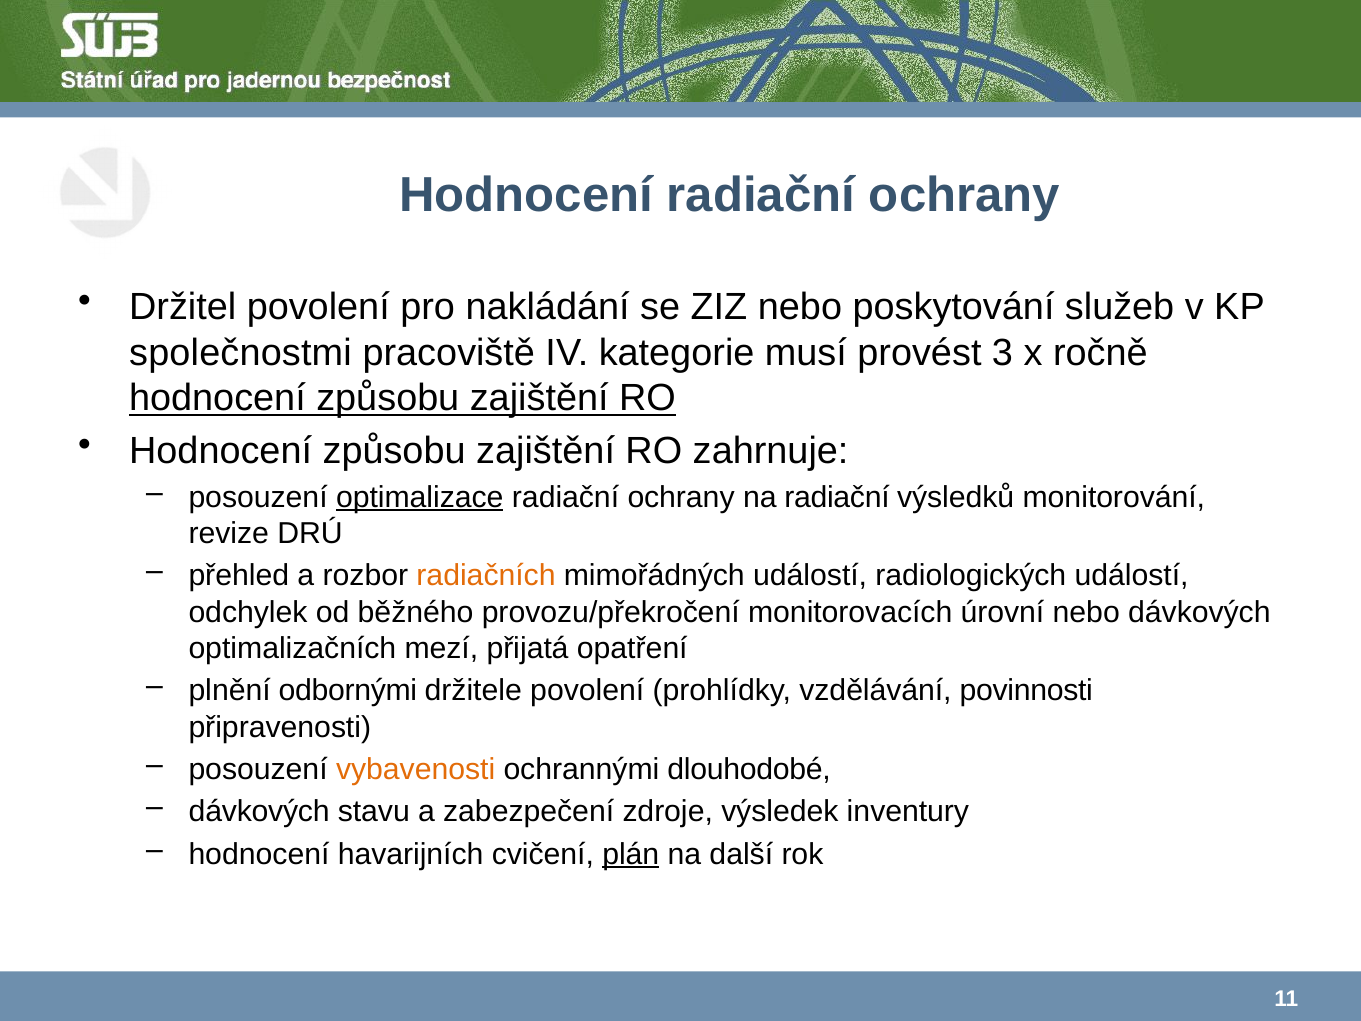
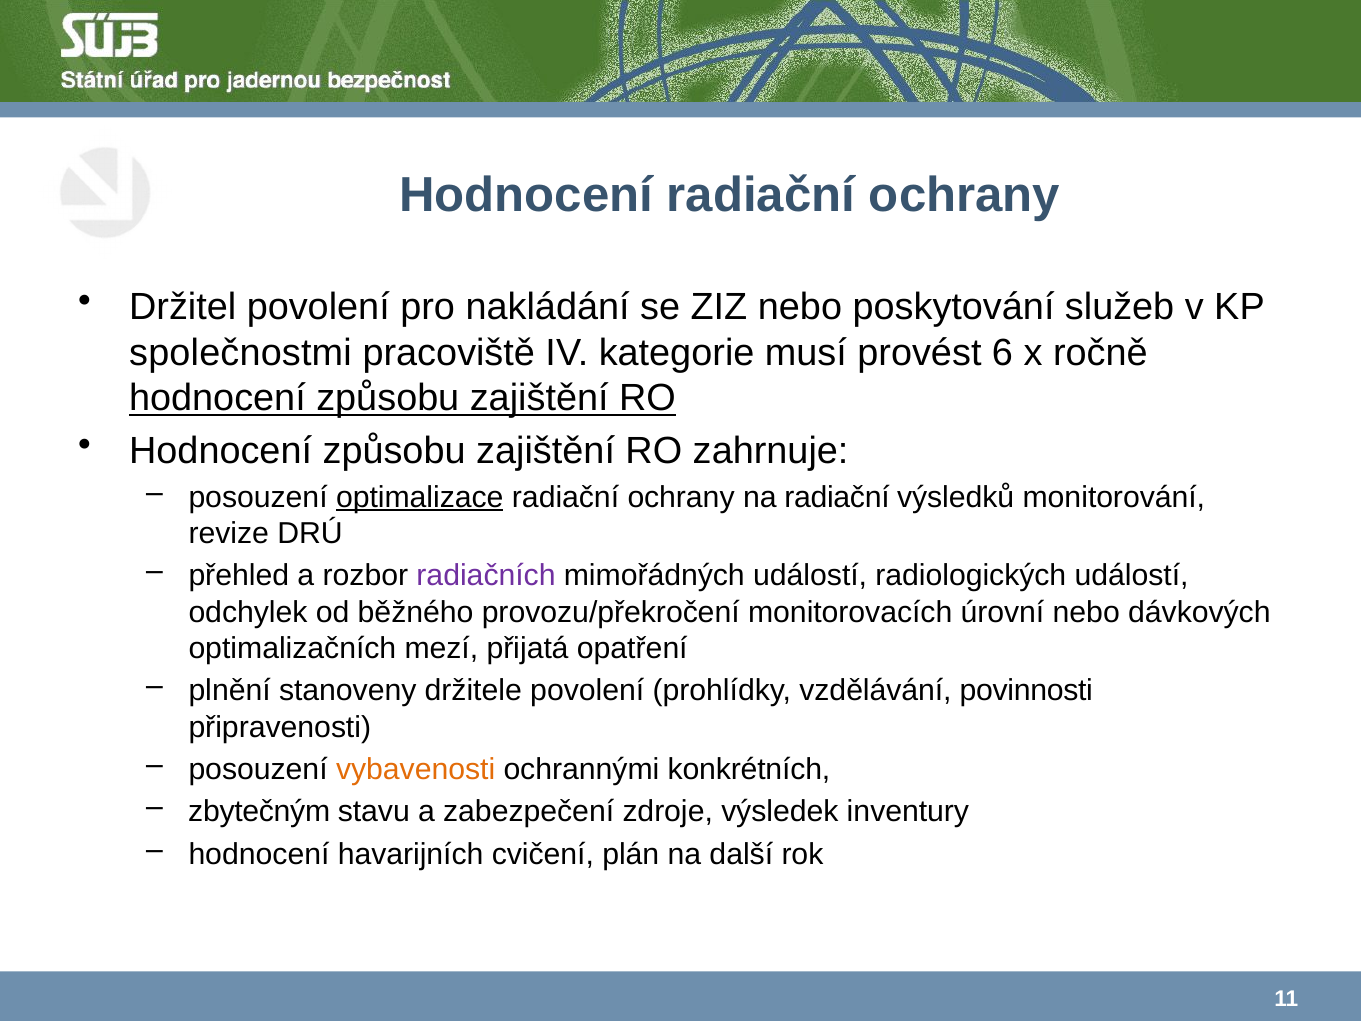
3: 3 -> 6
radiačních colour: orange -> purple
odbornými: odbornými -> stanoveny
dlouhodobé: dlouhodobé -> konkrétních
dávkových at (259, 812): dávkových -> zbytečným
plán underline: present -> none
